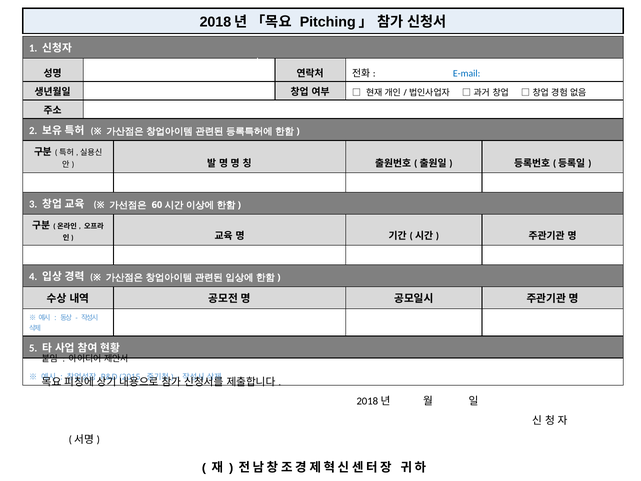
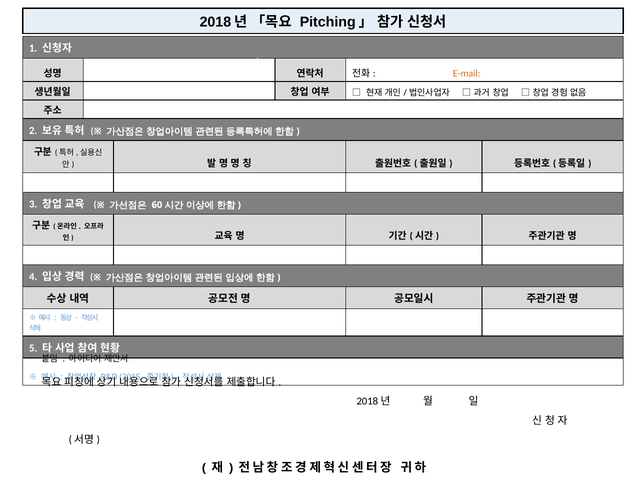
E-mail colour: blue -> orange
